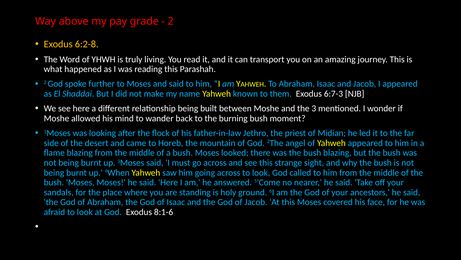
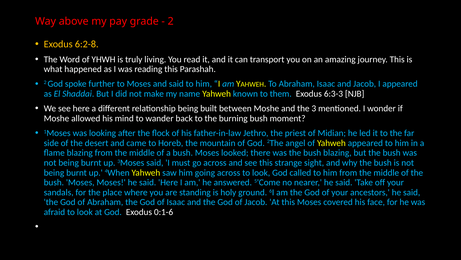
6:7-3: 6:7-3 -> 6:3-3
8:1-6: 8:1-6 -> 0:1-6
